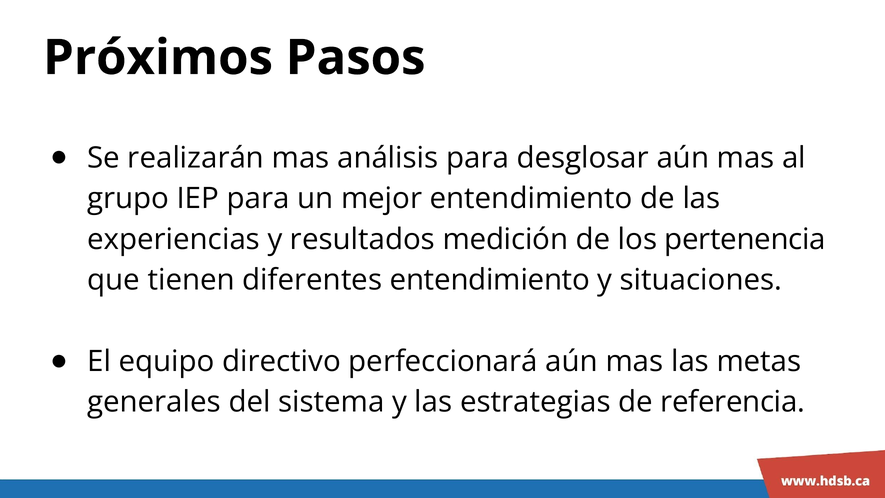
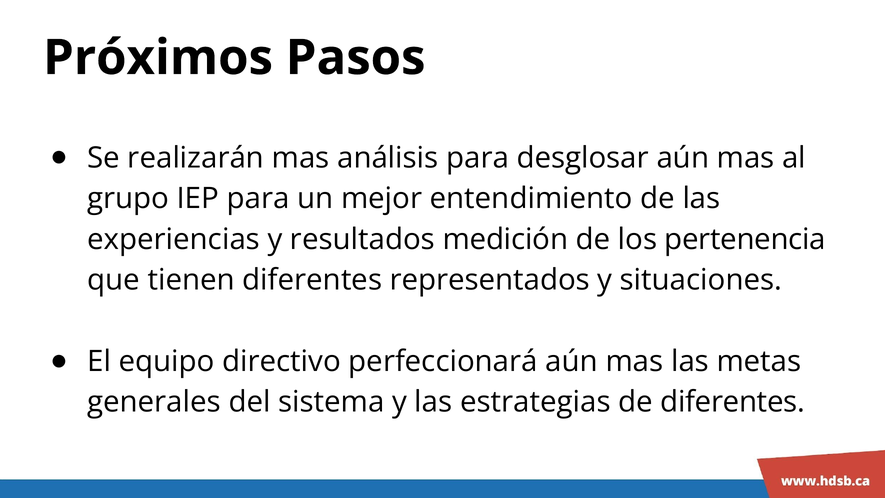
diferentes entendimiento: entendimiento -> representados
de referencia: referencia -> diferentes
